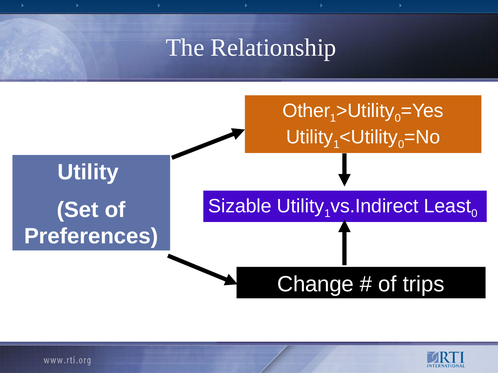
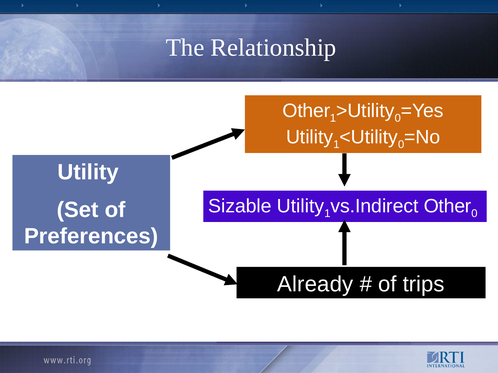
Least at (447, 206): Least -> Other
Change: Change -> Already
